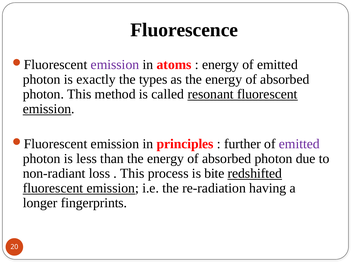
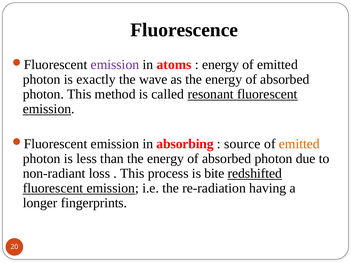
types: types -> wave
principles: principles -> absorbing
further: further -> source
emitted at (299, 144) colour: purple -> orange
